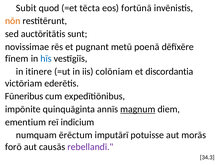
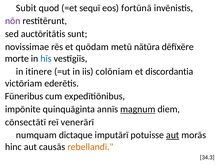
tēcta: tēcta -> sequī
nōn colour: orange -> purple
pugnant: pugnant -> quōdam
poenā: poenā -> nātūra
fīnem: fīnem -> morte
ementium: ementium -> cōnsectātī
indicium: indicium -> venerārī
ērēctum: ērēctum -> dictaque
aut at (173, 134) underline: none -> present
forō: forō -> hinc
rebellandī colour: purple -> orange
